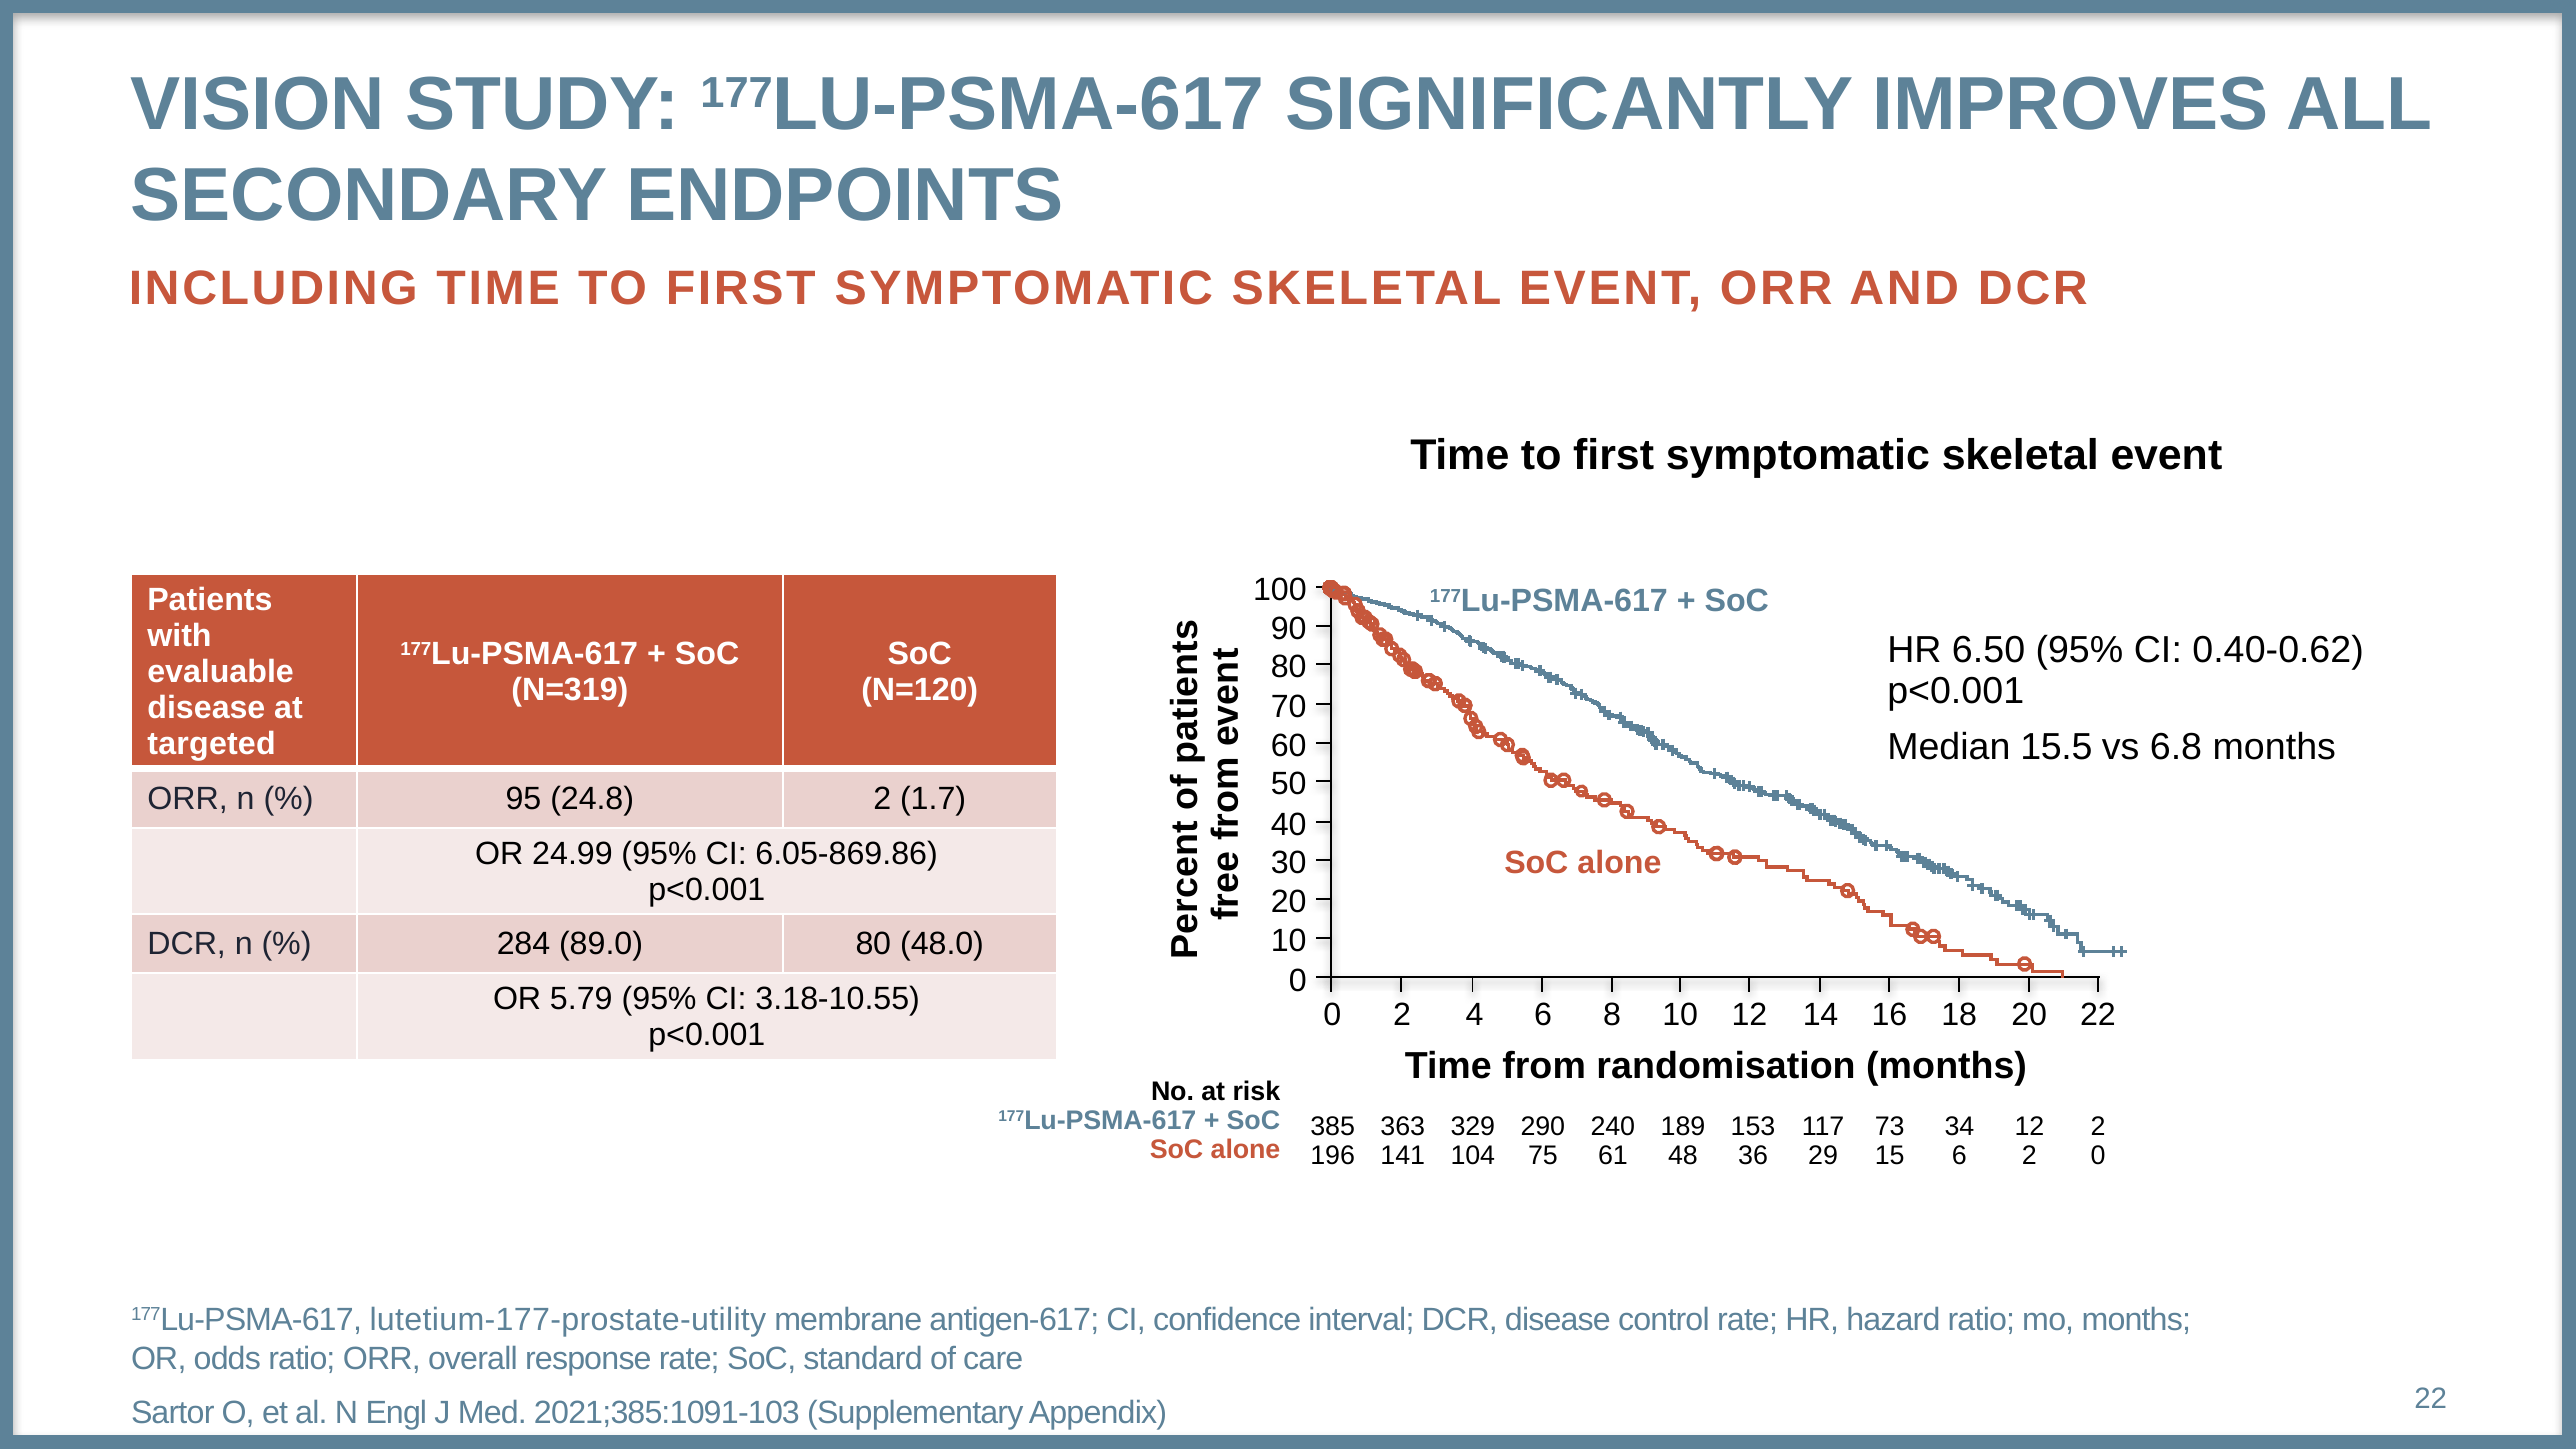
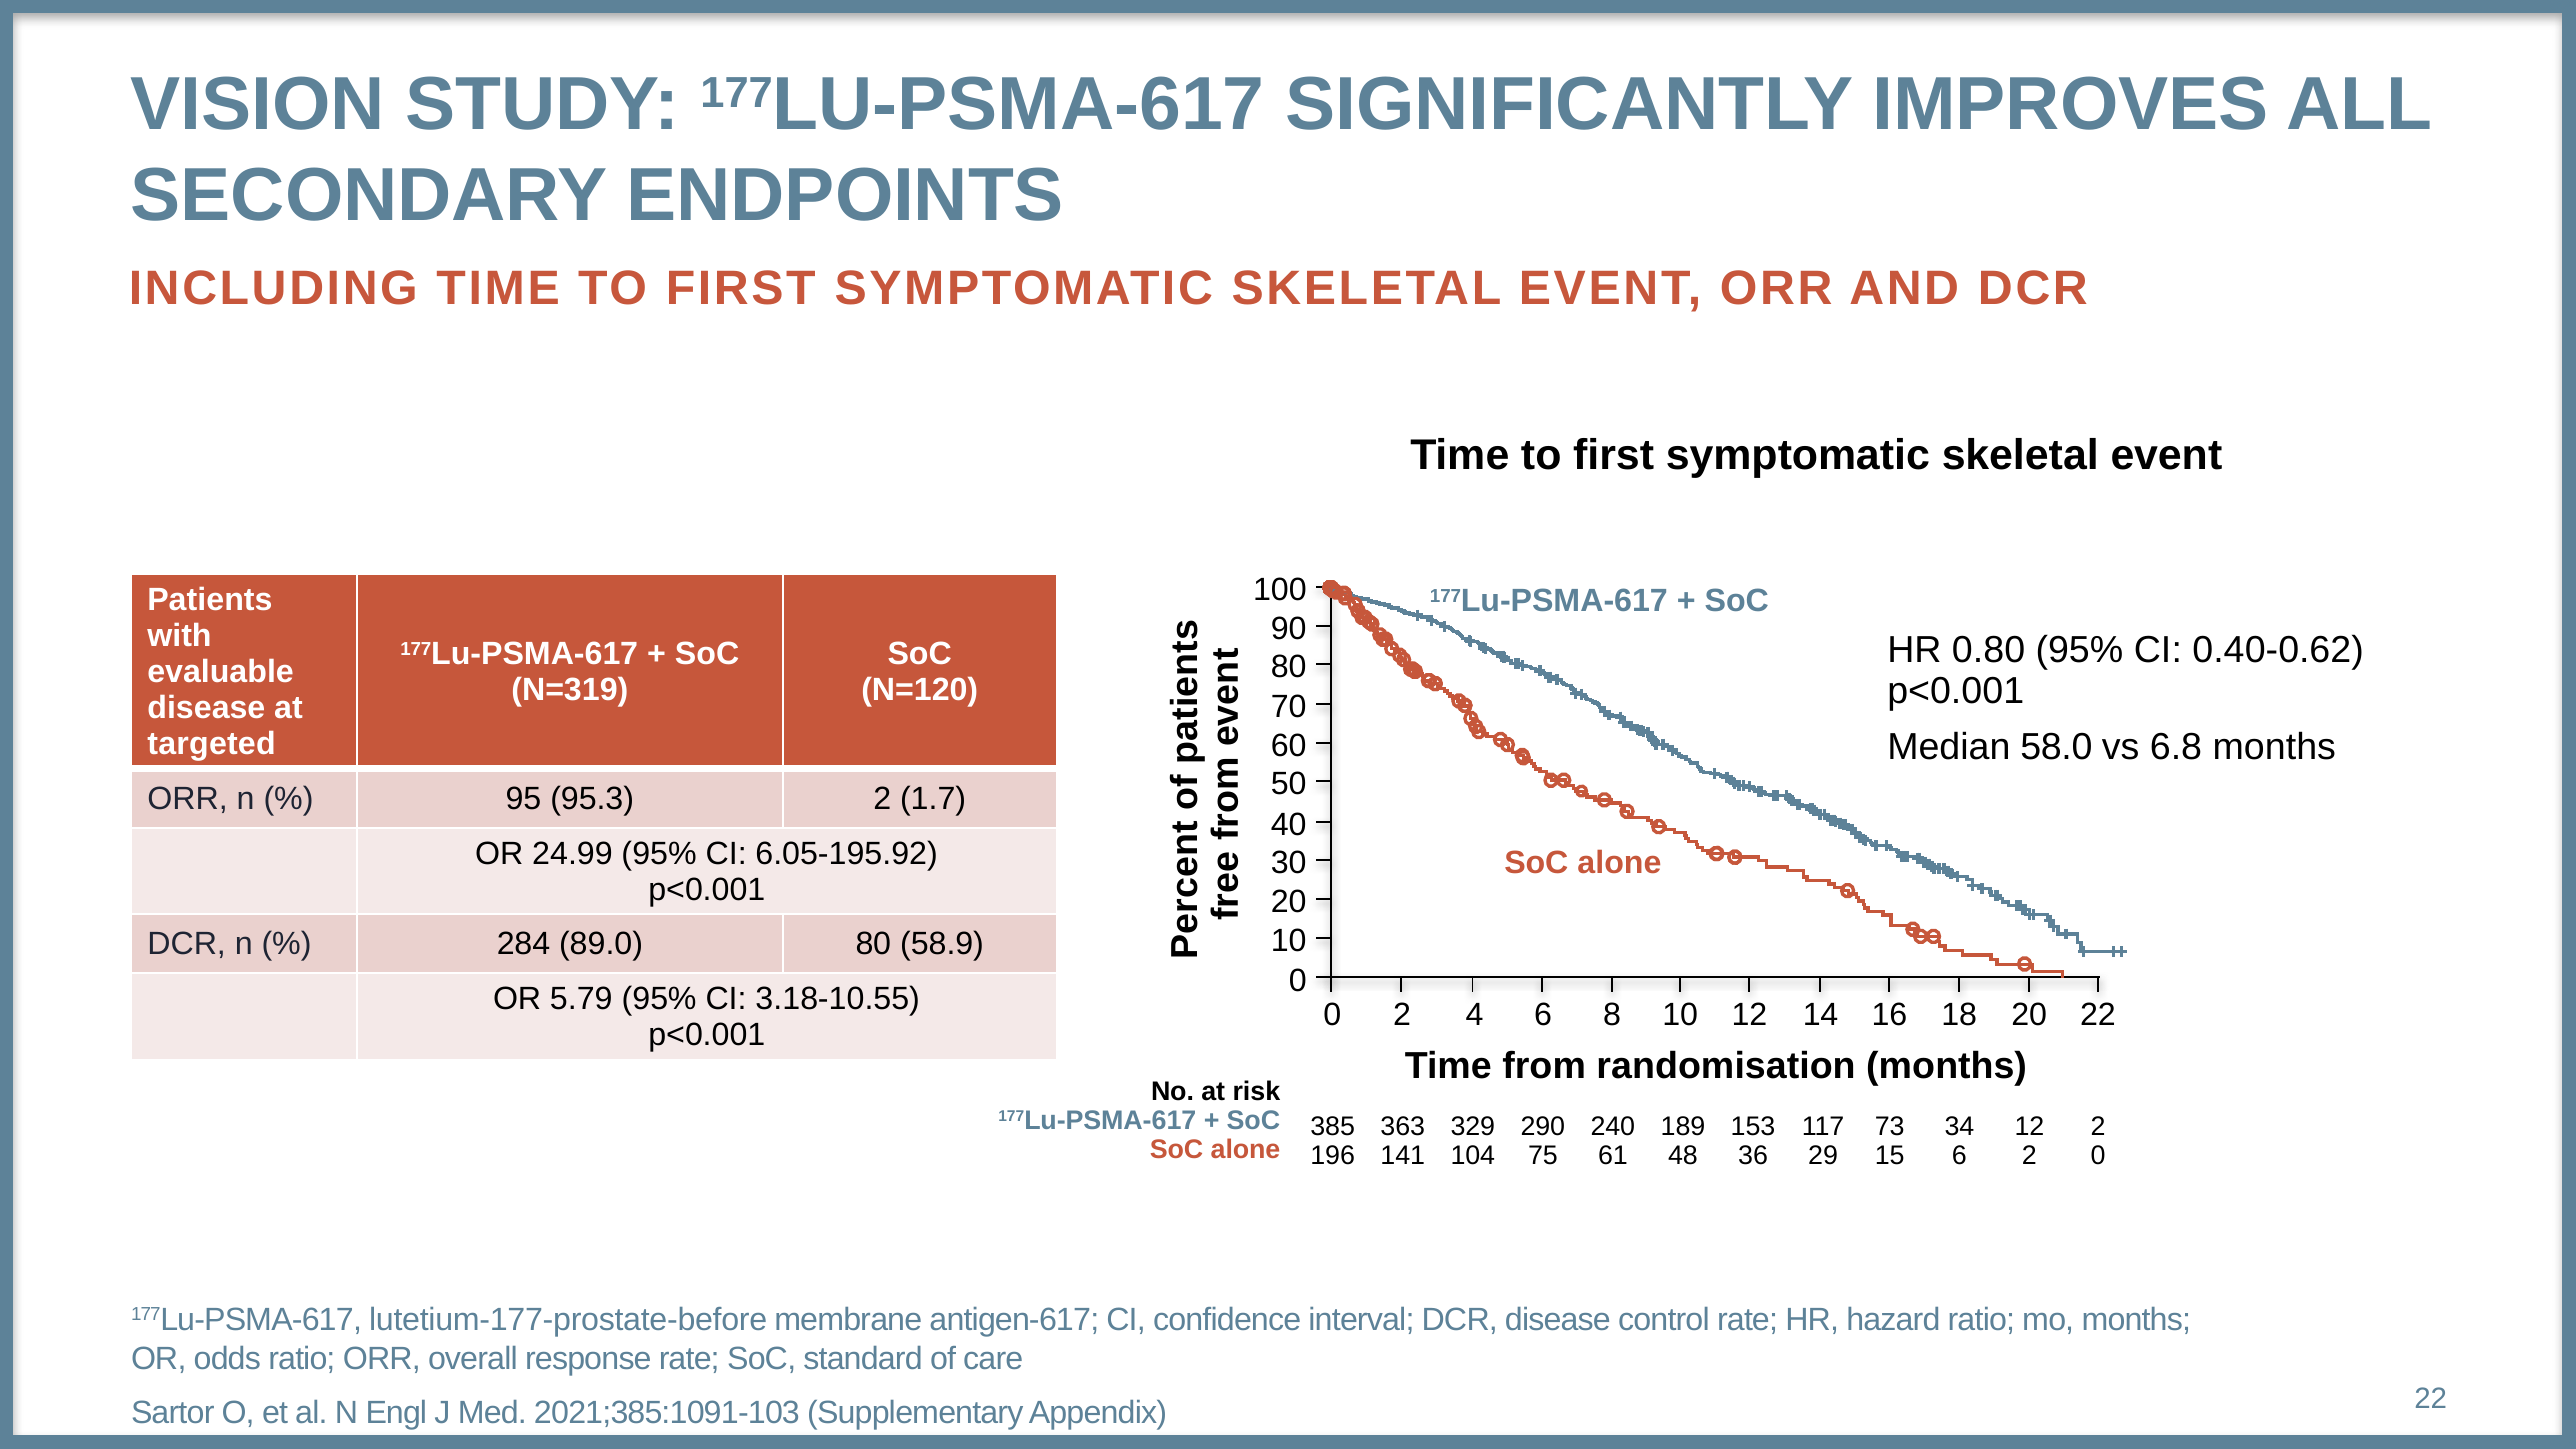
6.50: 6.50 -> 0.80
15.5: 15.5 -> 58.0
24.8: 24.8 -> 95.3
6.05-869.86: 6.05-869.86 -> 6.05-195.92
48.0: 48.0 -> 58.9
lutetium-177-prostate-utility: lutetium-177-prostate-utility -> lutetium-177-prostate-before
